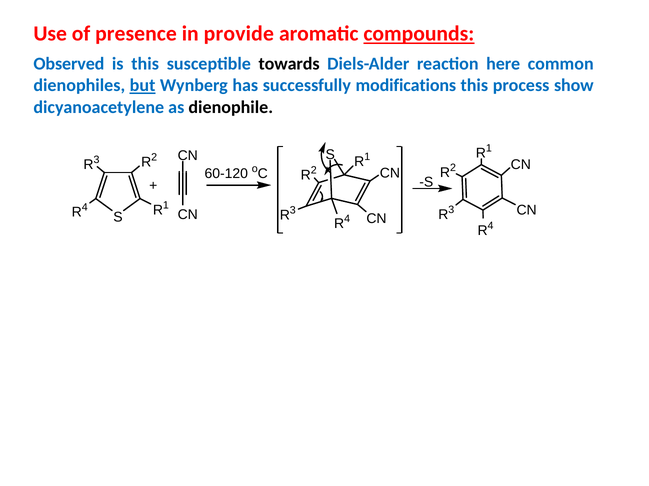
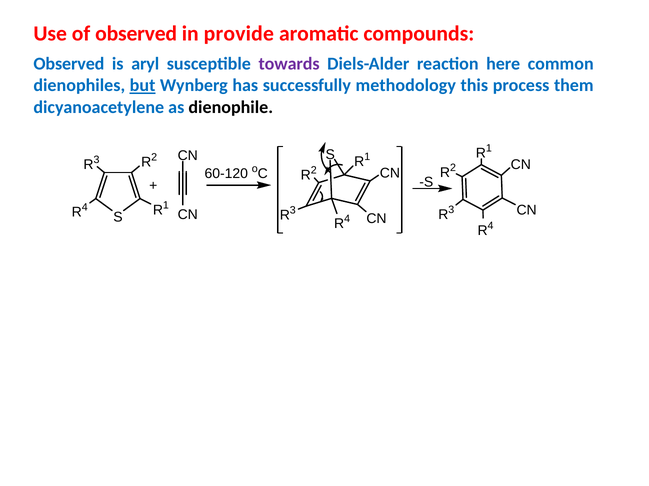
of presence: presence -> observed
compounds underline: present -> none
is this: this -> aryl
towards colour: black -> purple
modifications: modifications -> methodology
show: show -> them
